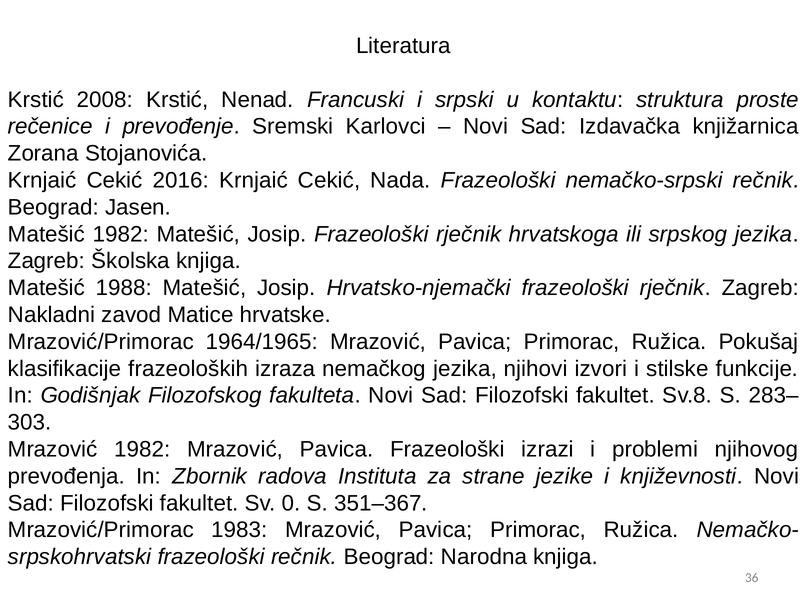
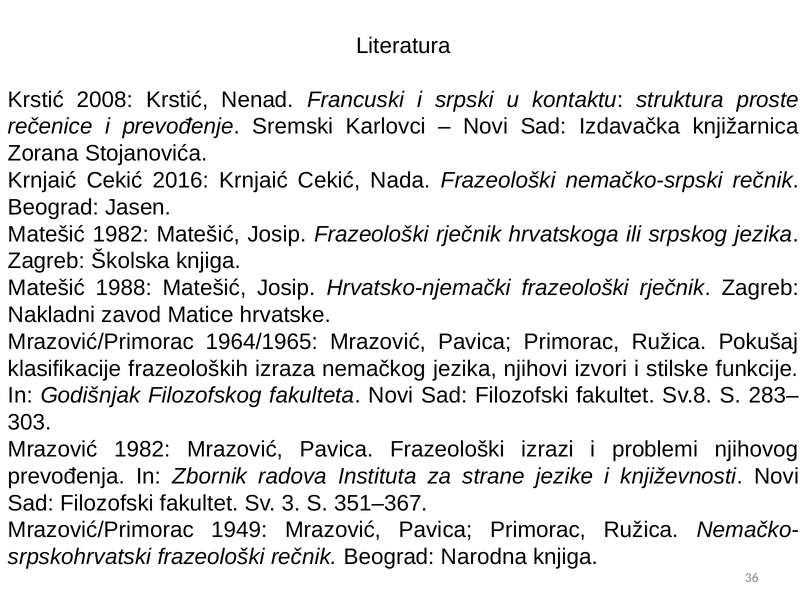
0: 0 -> 3
1983: 1983 -> 1949
